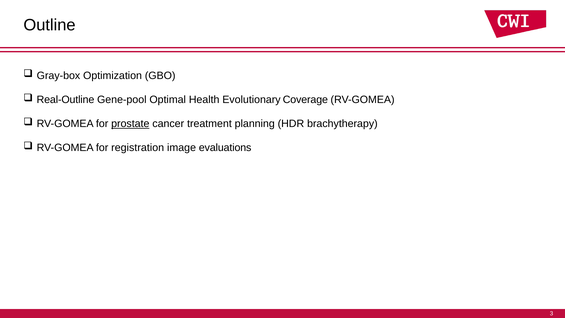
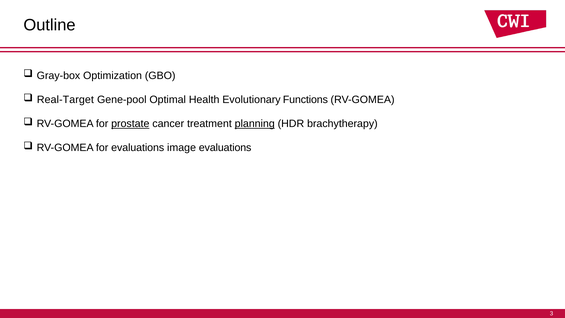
Real-Outline: Real-Outline -> Real-Target
Coverage: Coverage -> Functions
planning underline: none -> present
for registration: registration -> evaluations
